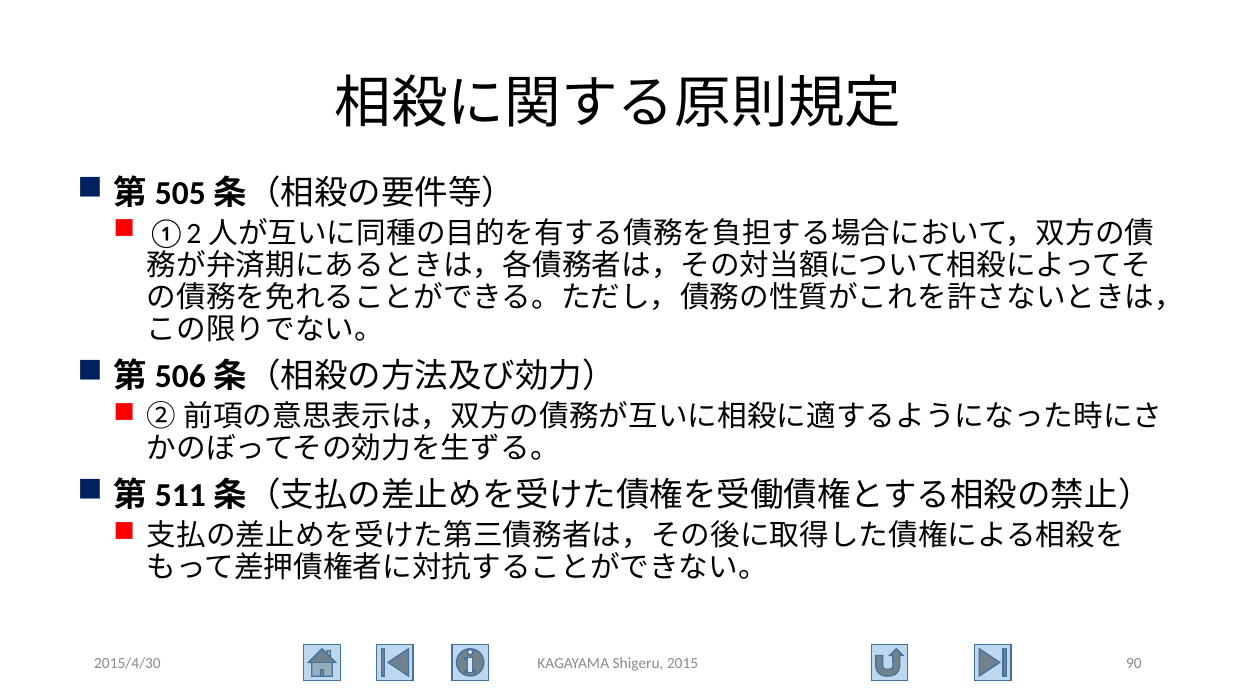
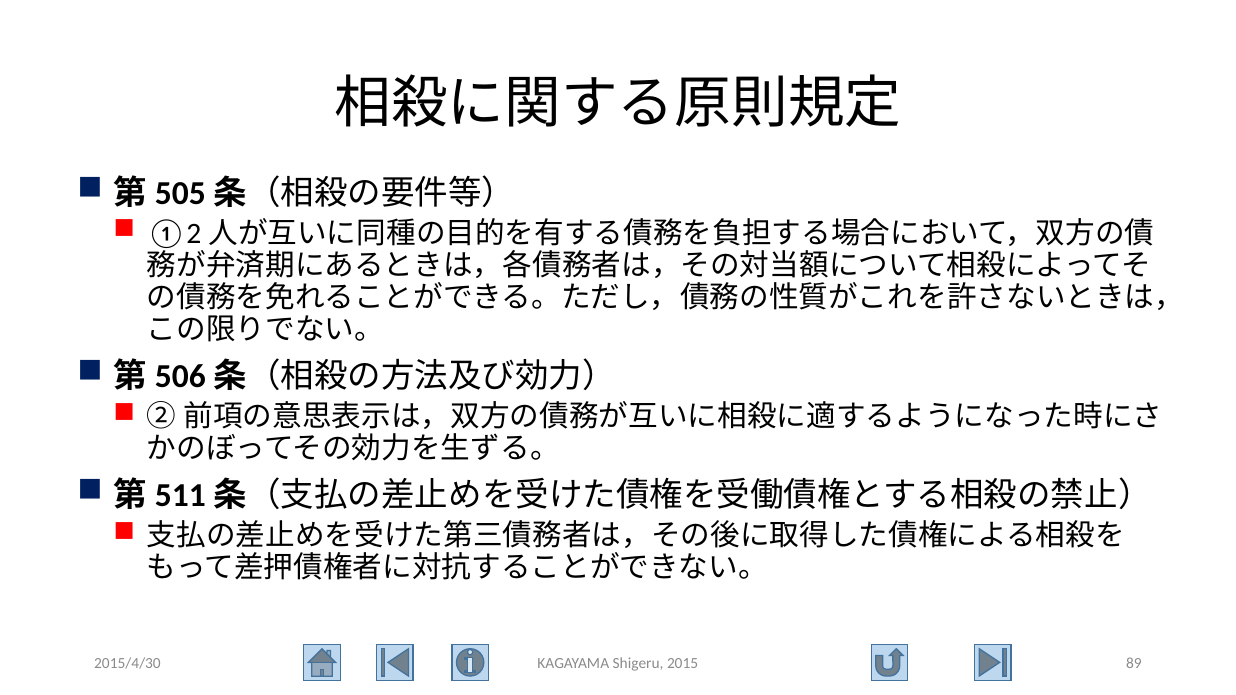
90: 90 -> 89
